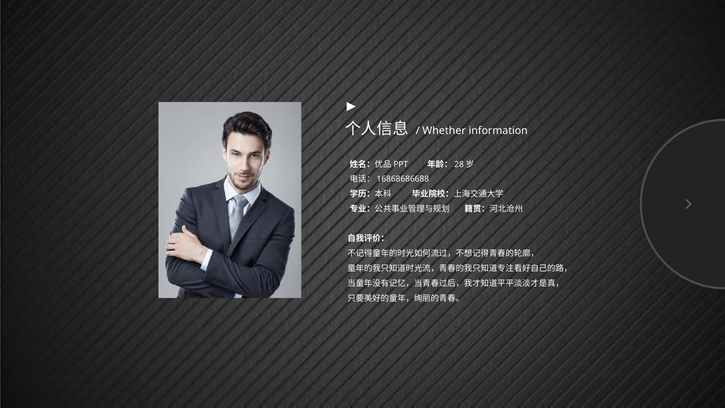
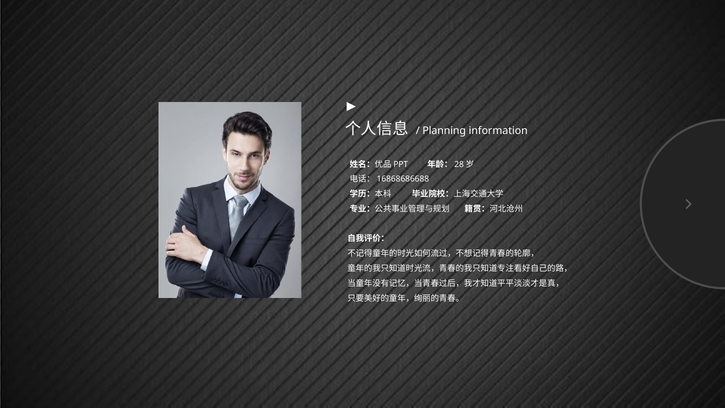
Whether: Whether -> Planning
